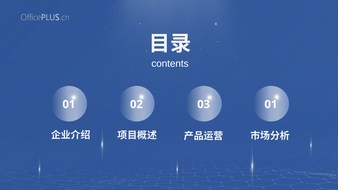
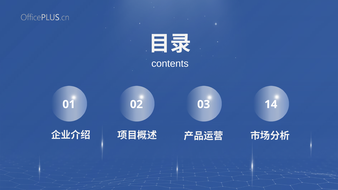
03 01: 01 -> 14
